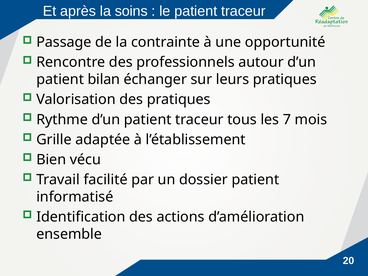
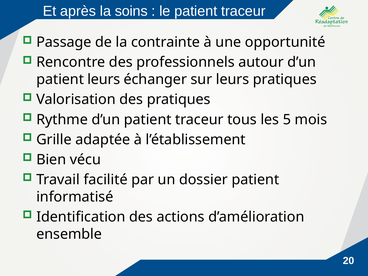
patient bilan: bilan -> leurs
7: 7 -> 5
